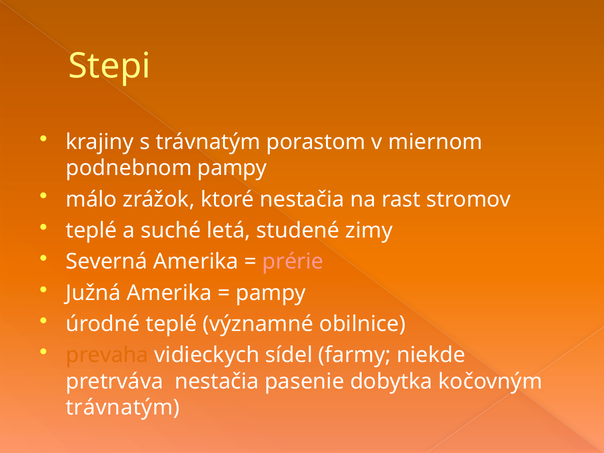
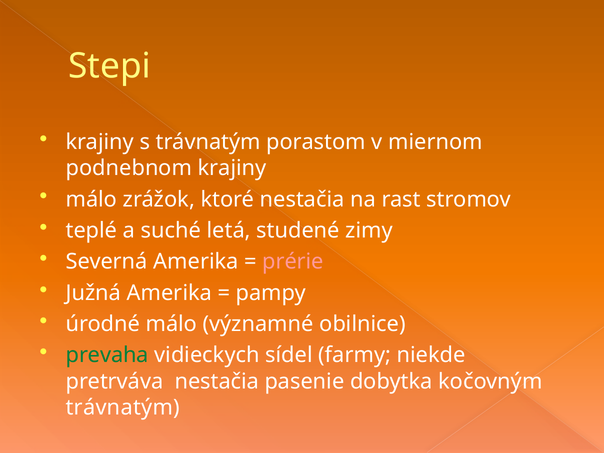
podnebnom pampy: pampy -> krajiny
úrodné teplé: teplé -> málo
prevaha colour: orange -> green
